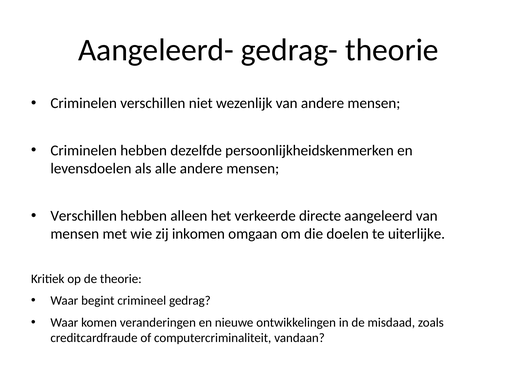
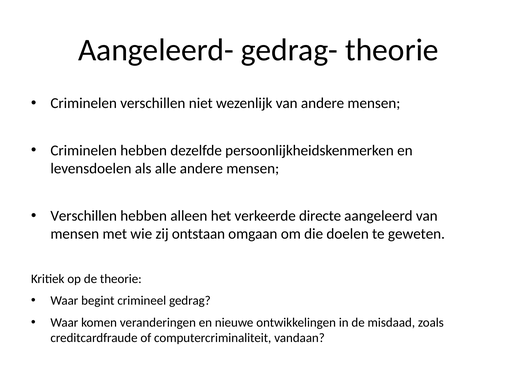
inkomen: inkomen -> ontstaan
uiterlijke: uiterlijke -> geweten
